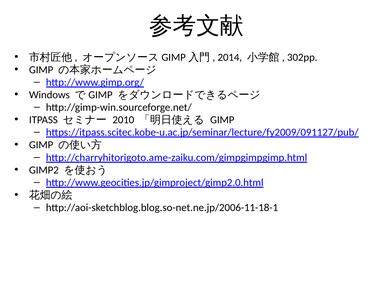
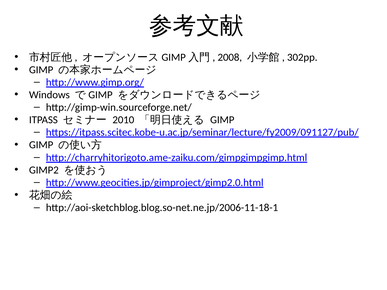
2014: 2014 -> 2008
